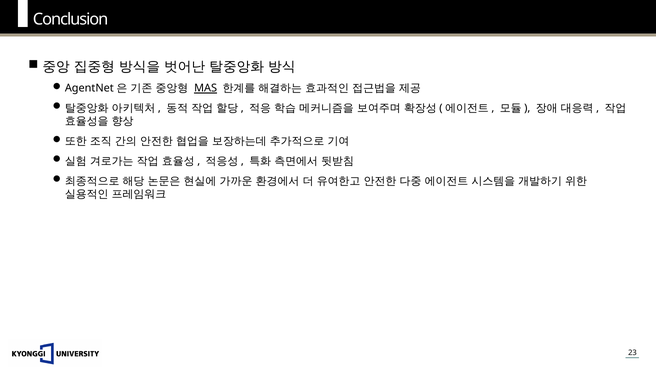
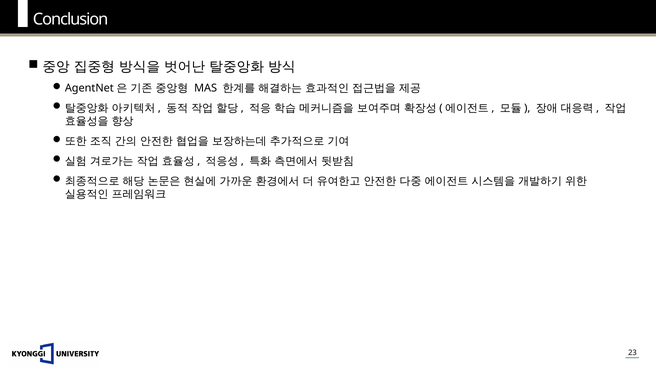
MAS underline: present -> none
